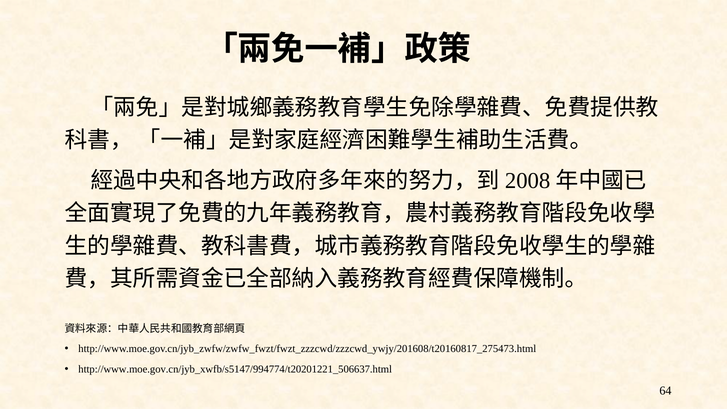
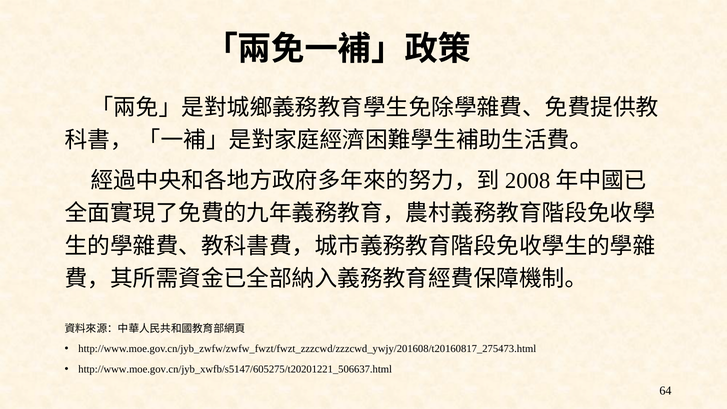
http://www.moe.gov.cn/jyb_xwfb/s5147/994774/t20201221_506637.html: http://www.moe.gov.cn/jyb_xwfb/s5147/994774/t20201221_506637.html -> http://www.moe.gov.cn/jyb_xwfb/s5147/605275/t20201221_506637.html
